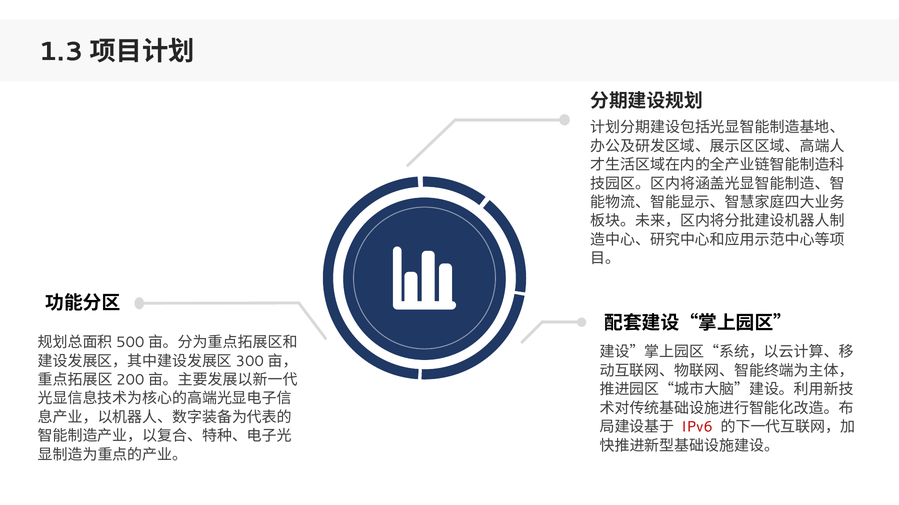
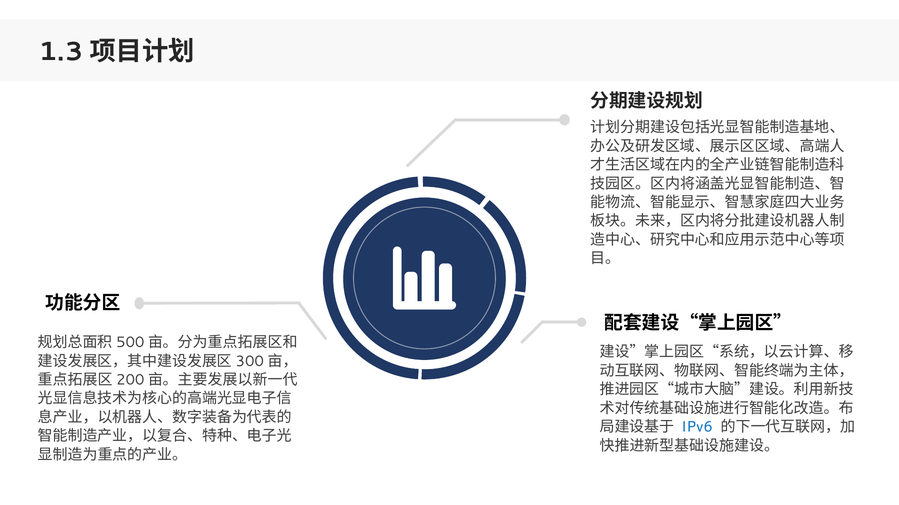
IPv6 colour: red -> blue
